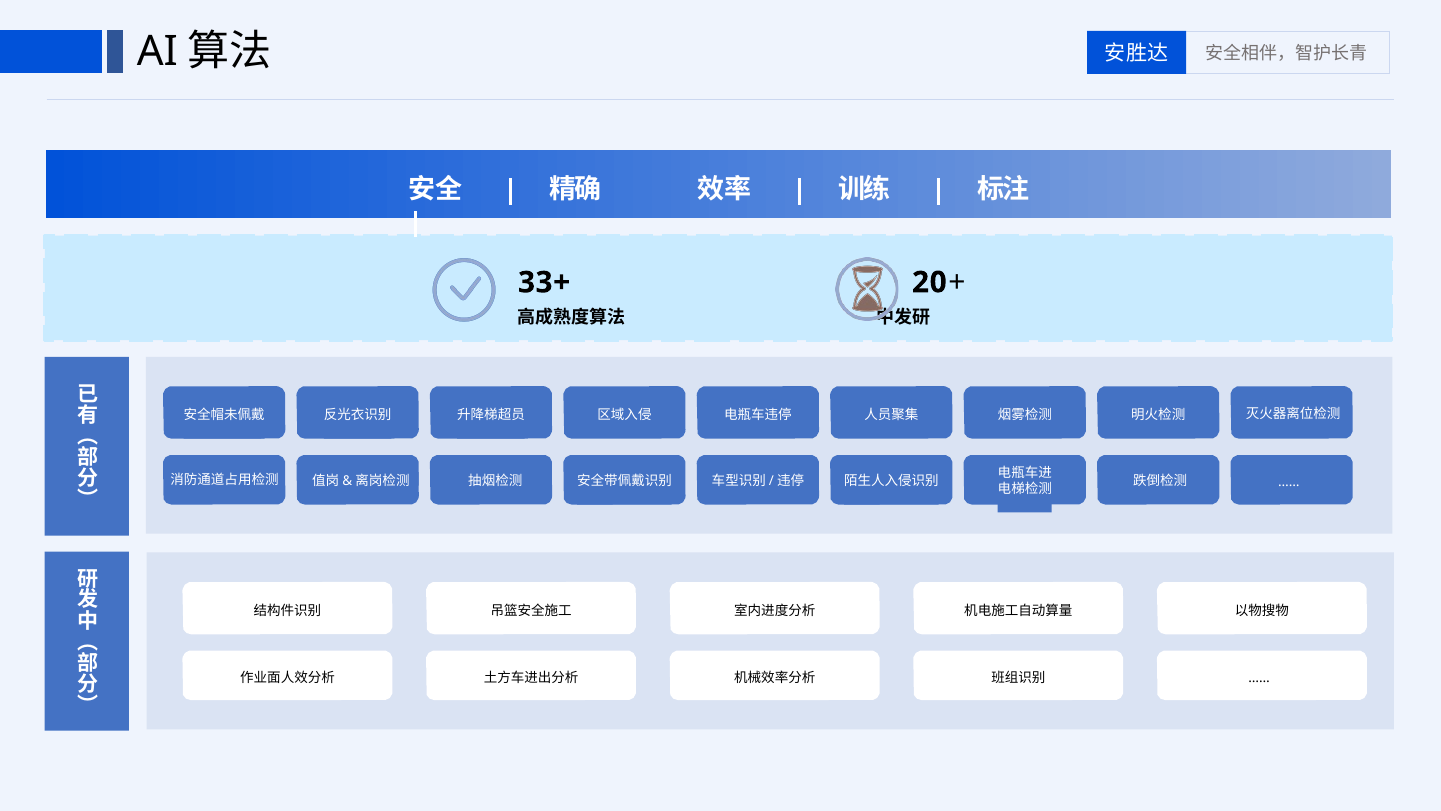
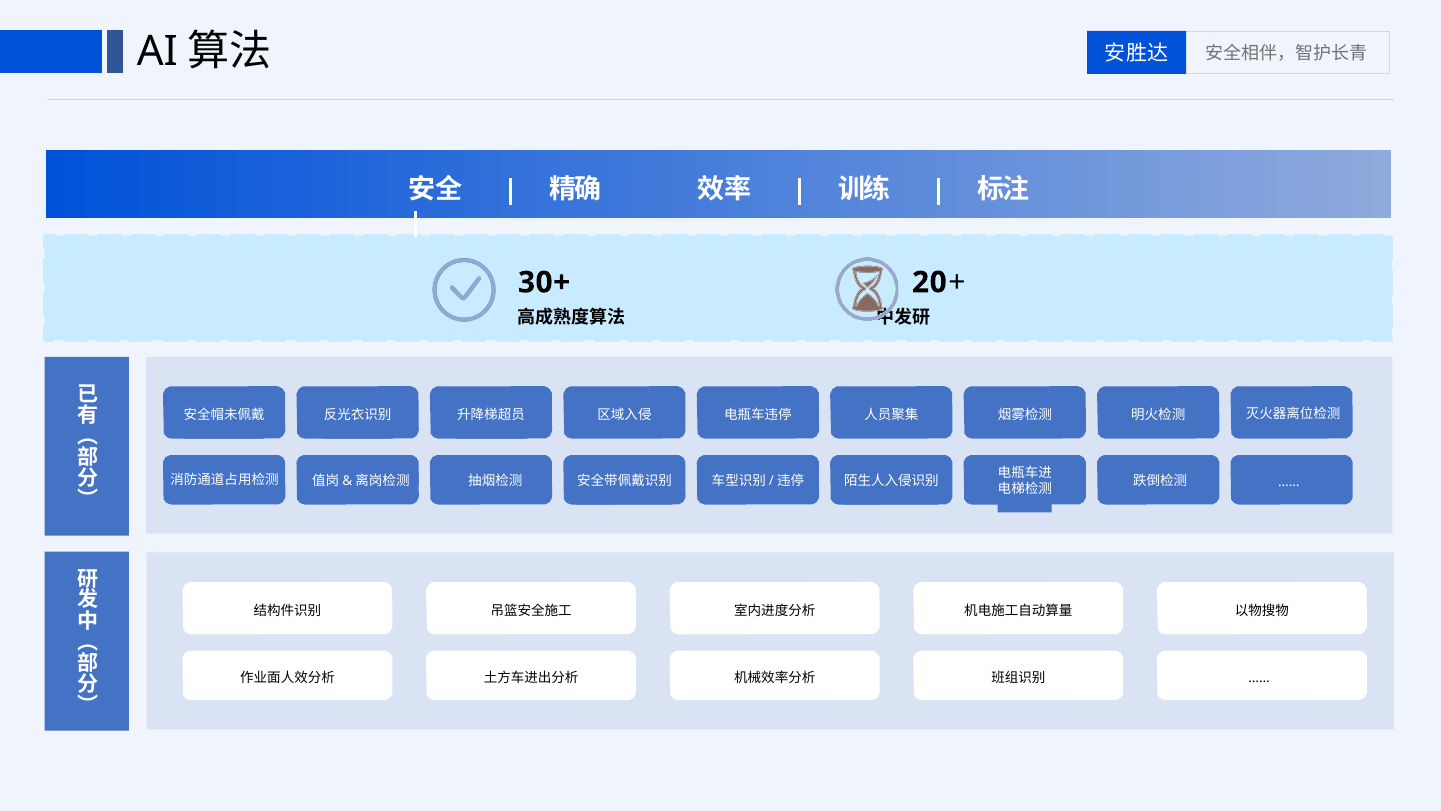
33+: 33+ -> 30+
